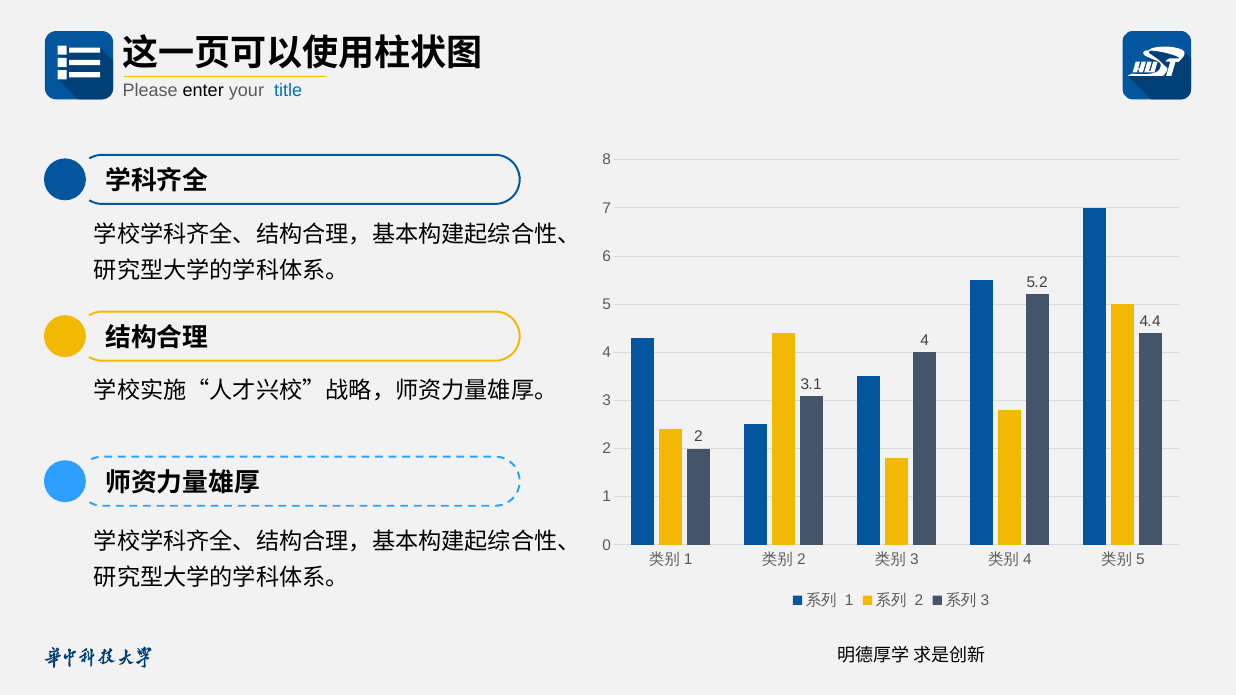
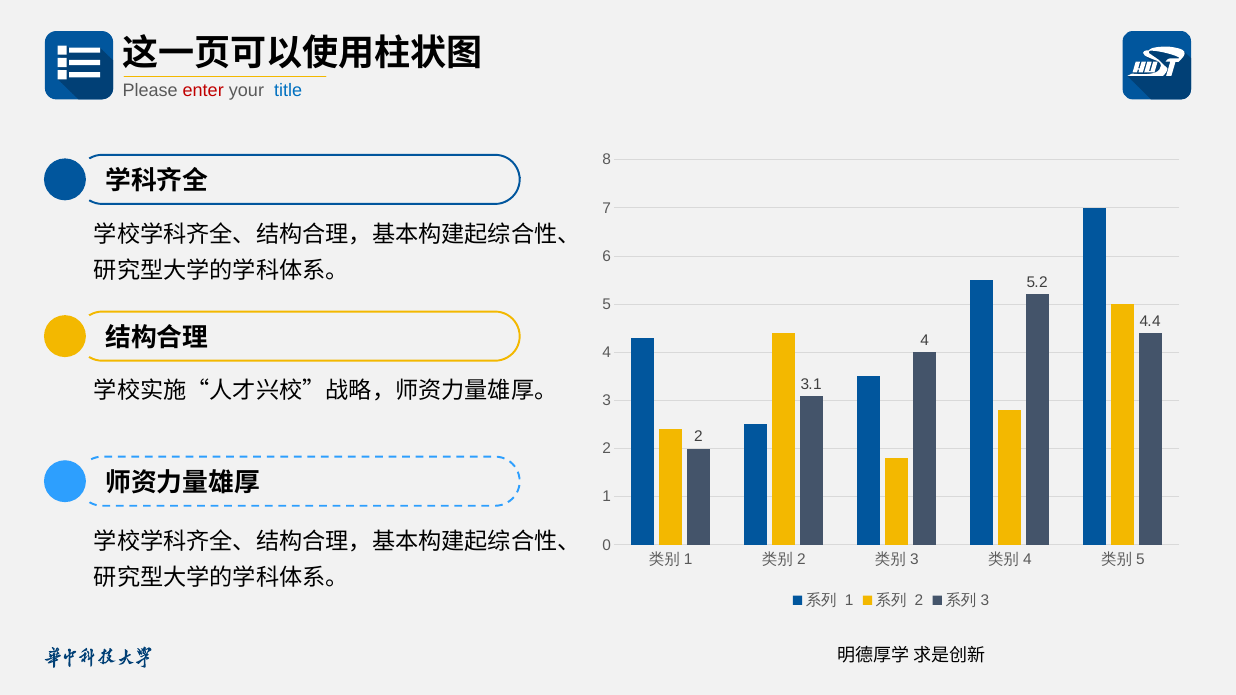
enter colour: black -> red
